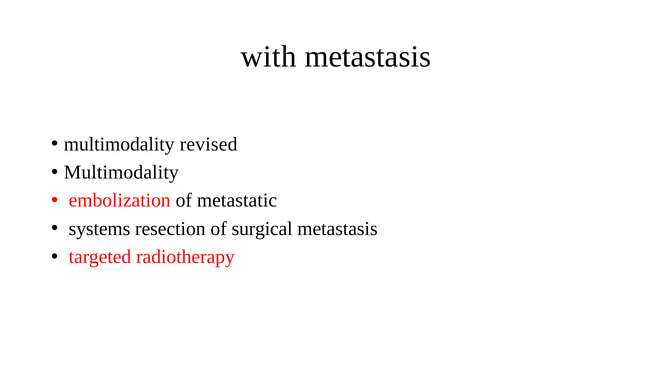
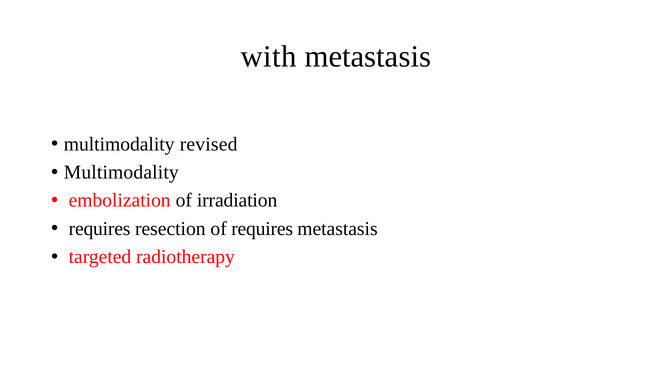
metastatic: metastatic -> irradiation
systems at (99, 229): systems -> requires
of surgical: surgical -> requires
